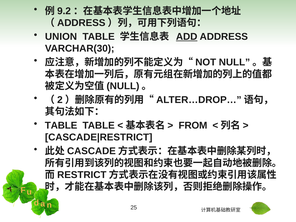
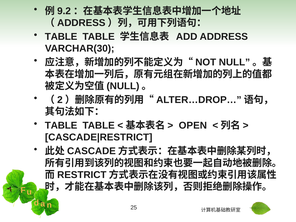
UNION at (61, 37): UNION -> TABLE
ADD underline: present -> none
FROM: FROM -> OPEN
